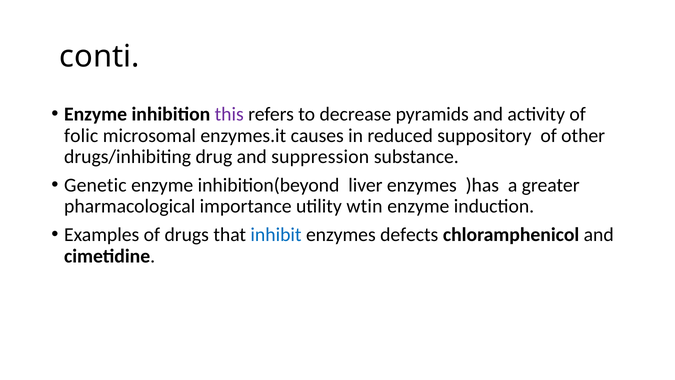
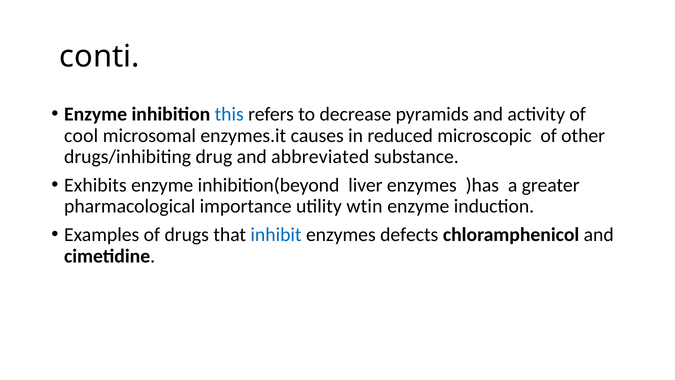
this colour: purple -> blue
folic: folic -> cool
suppository: suppository -> microscopic
suppression: suppression -> abbreviated
Genetic: Genetic -> Exhibits
